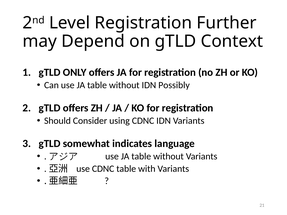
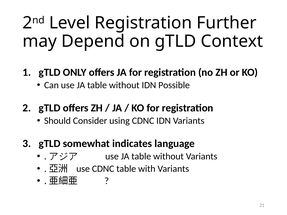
Possibly: Possibly -> Possible
